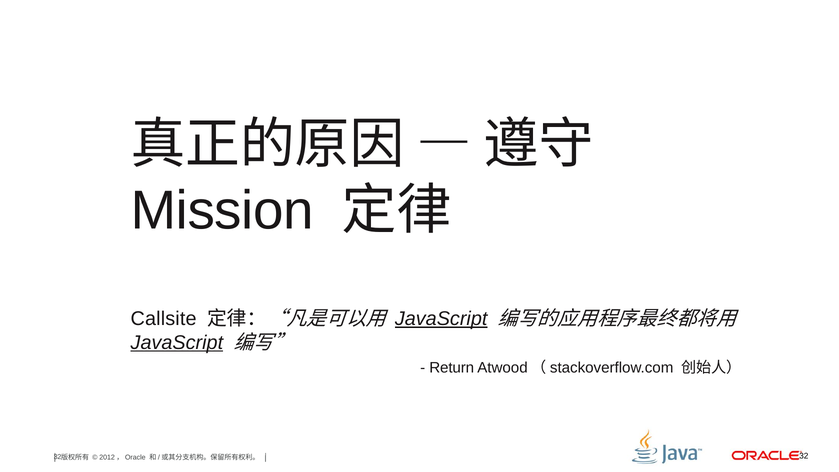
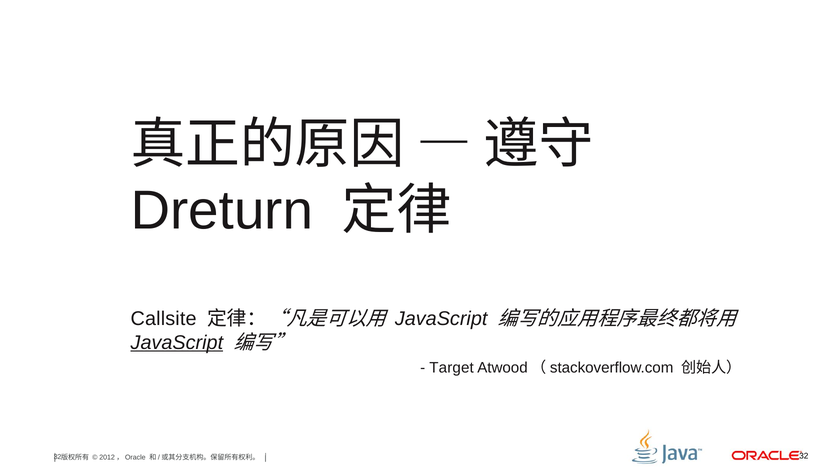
Mission: Mission -> Dreturn
JavaScript at (441, 319) underline: present -> none
Return: Return -> Target
